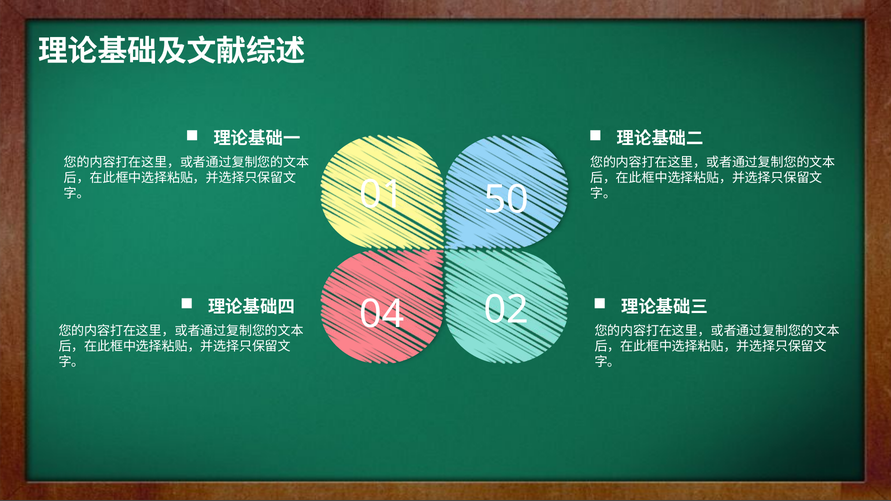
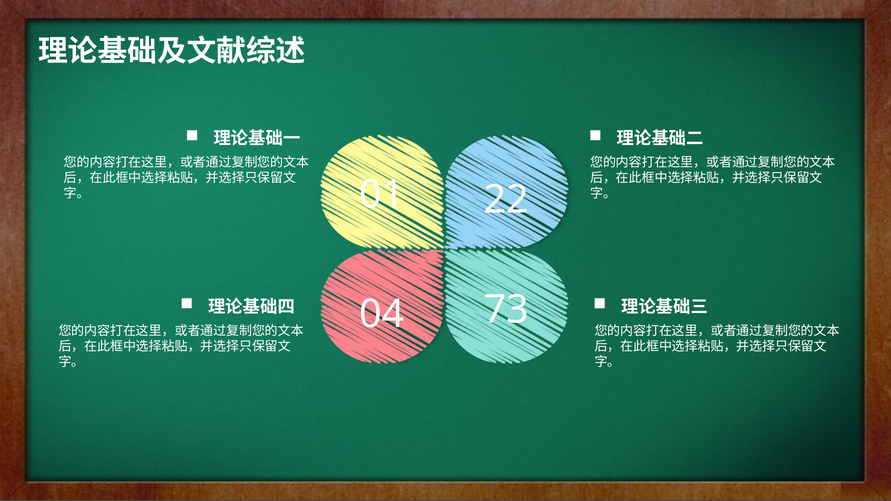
50: 50 -> 22
02: 02 -> 73
